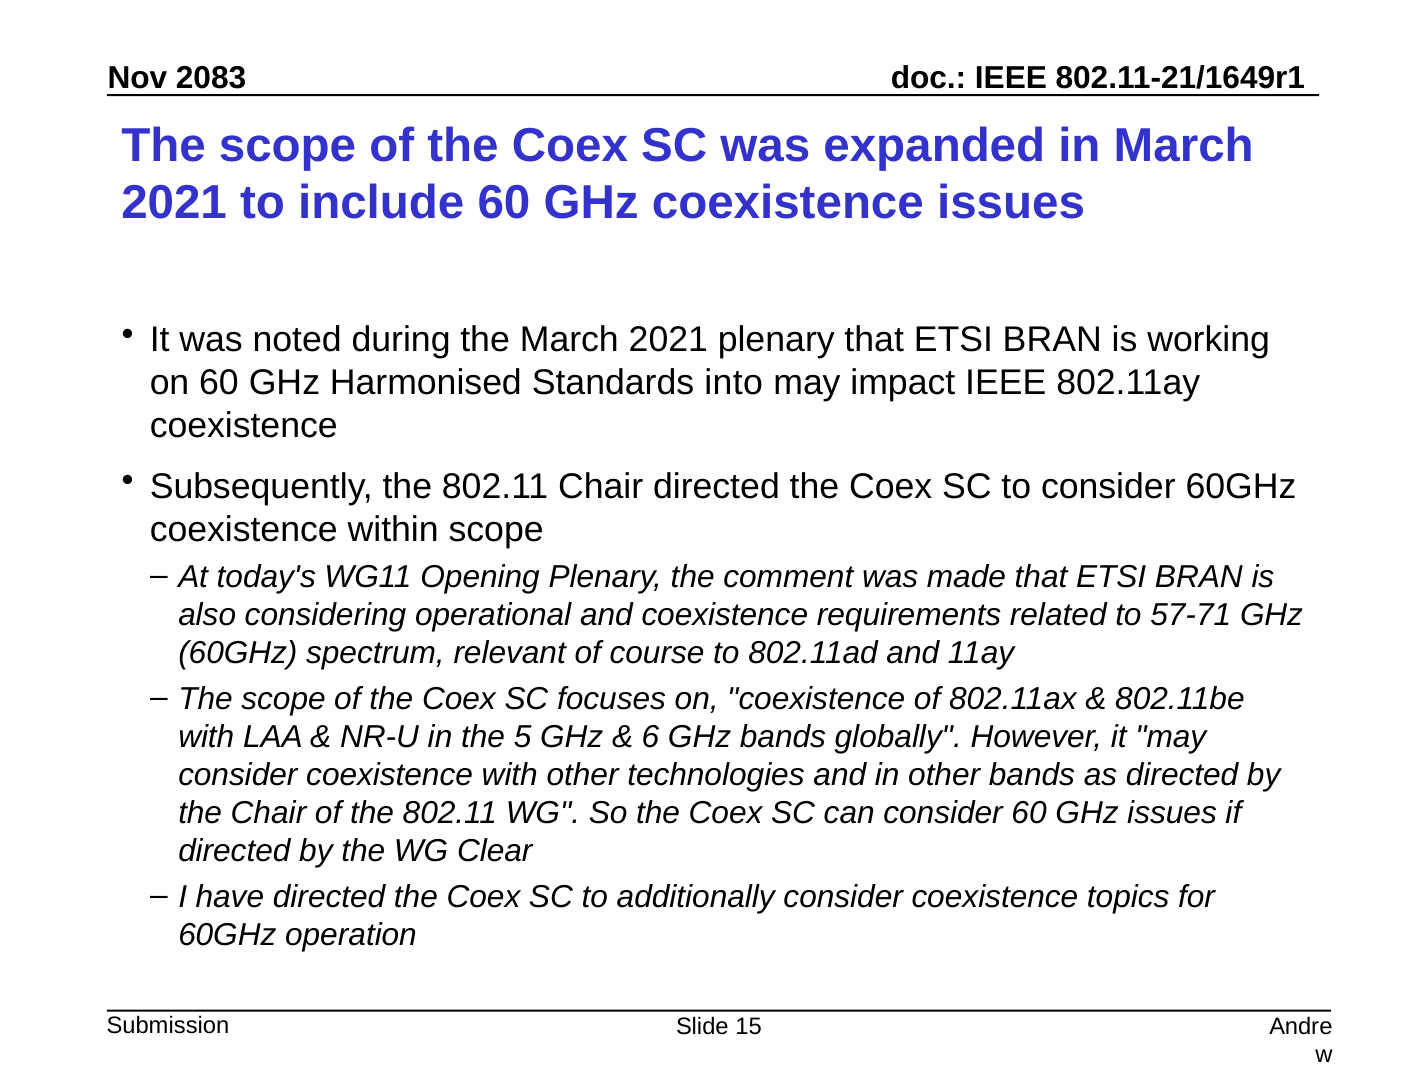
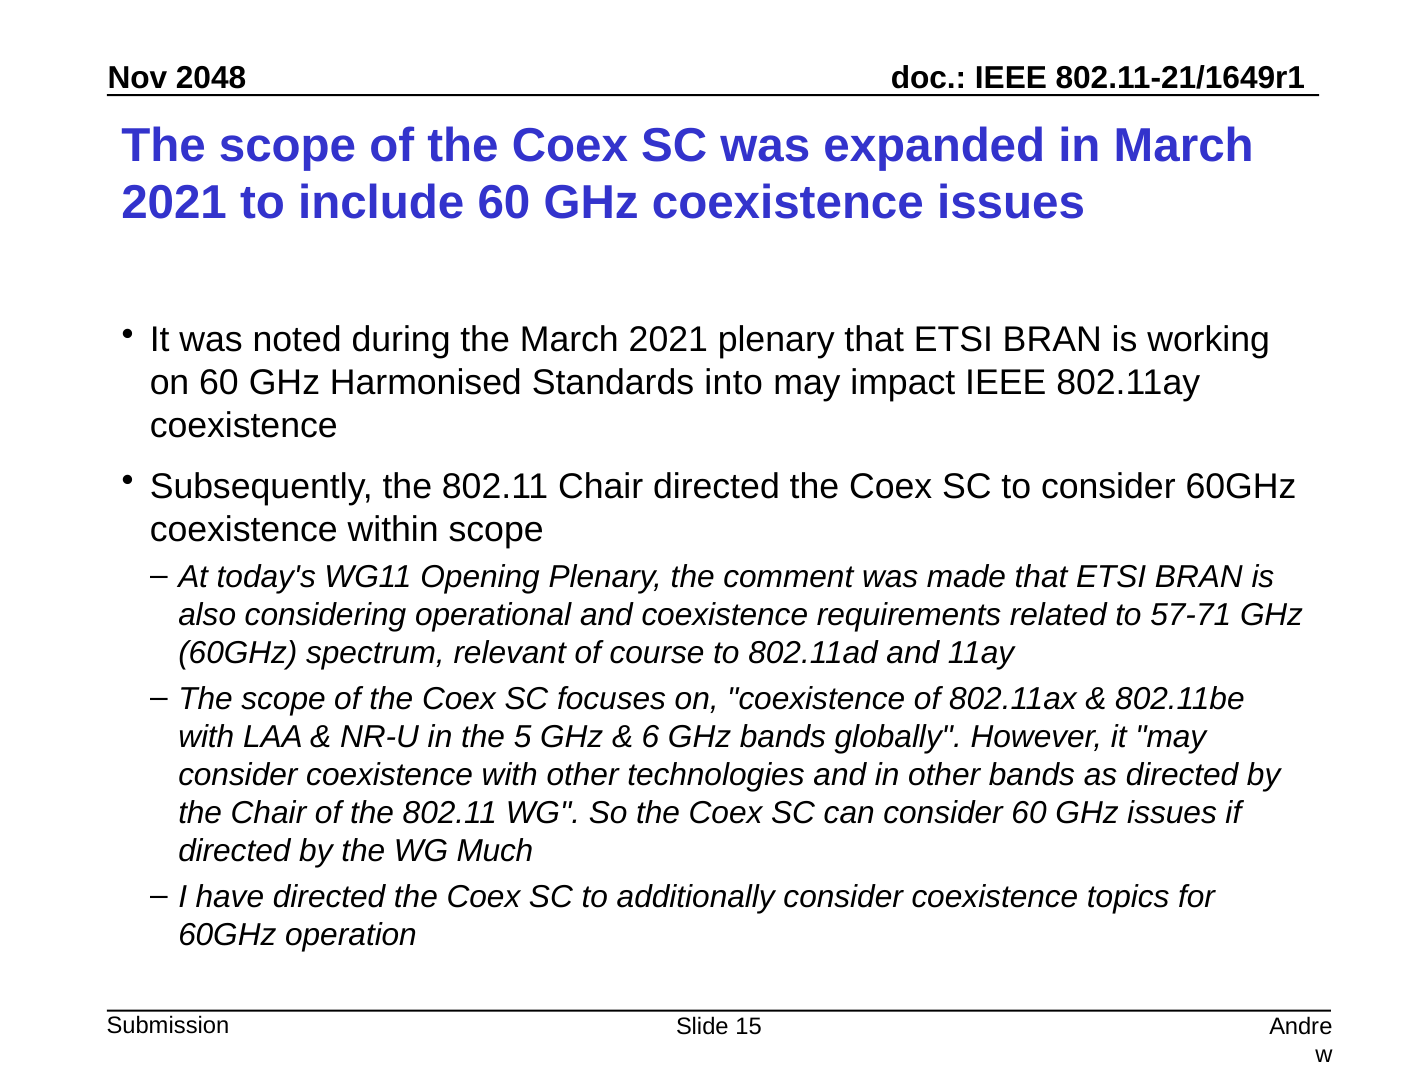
2083: 2083 -> 2048
Clear: Clear -> Much
